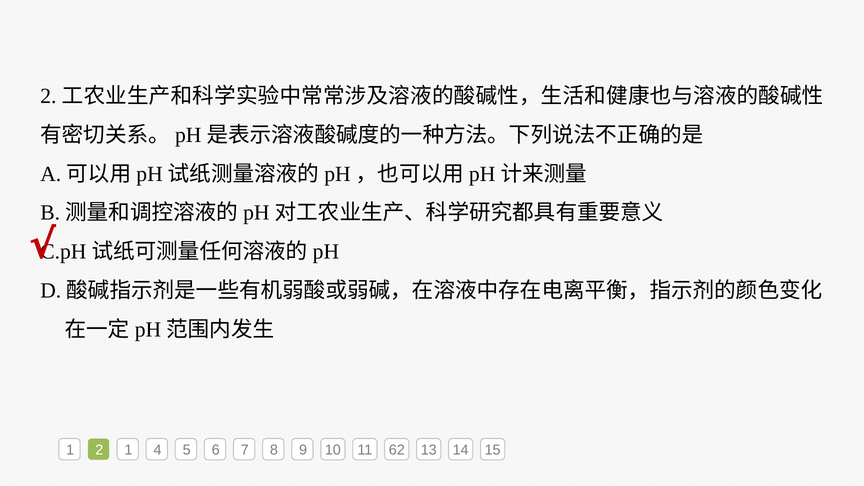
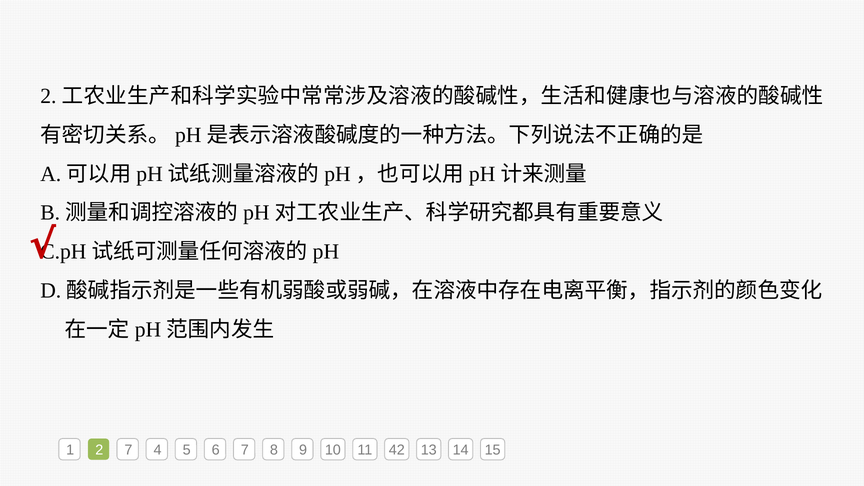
2 1: 1 -> 7
62: 62 -> 42
